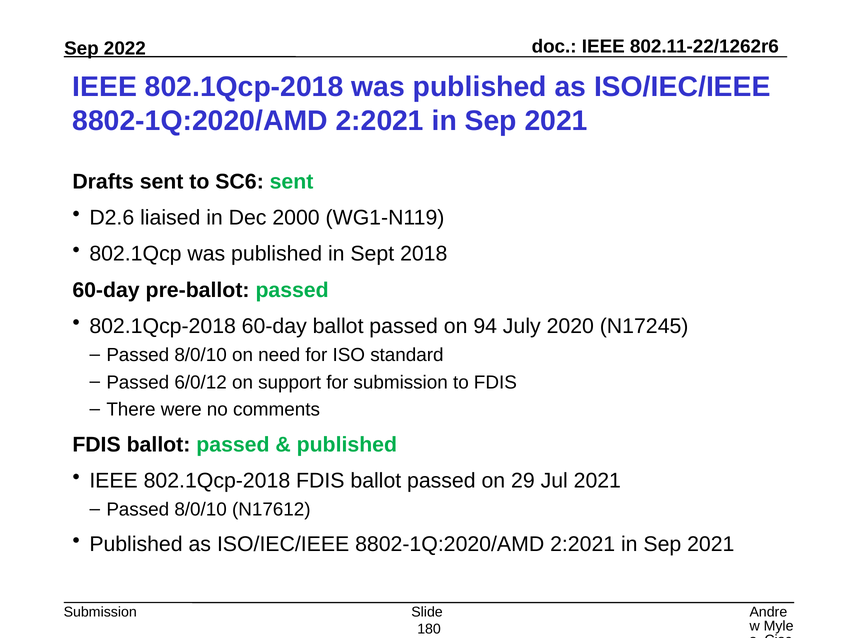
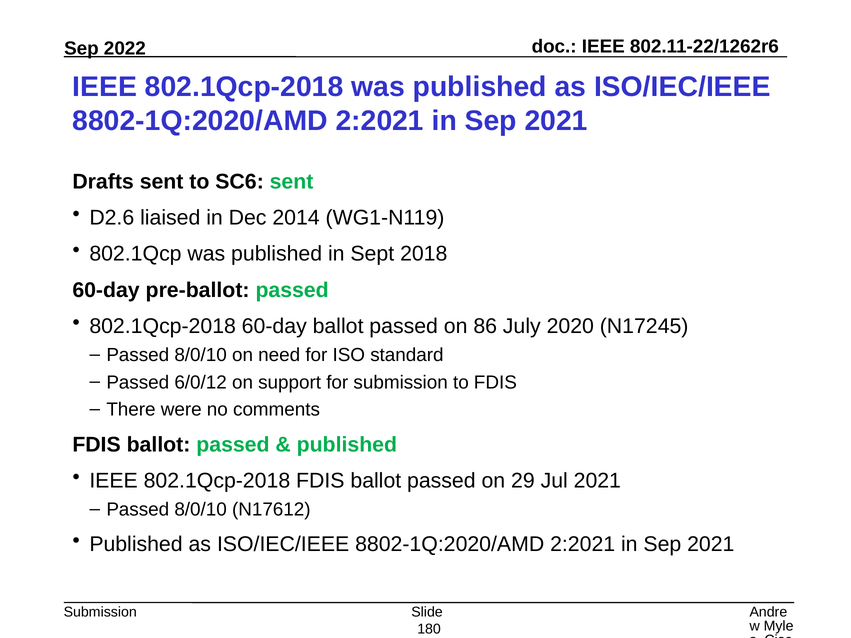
2000: 2000 -> 2014
94: 94 -> 86
